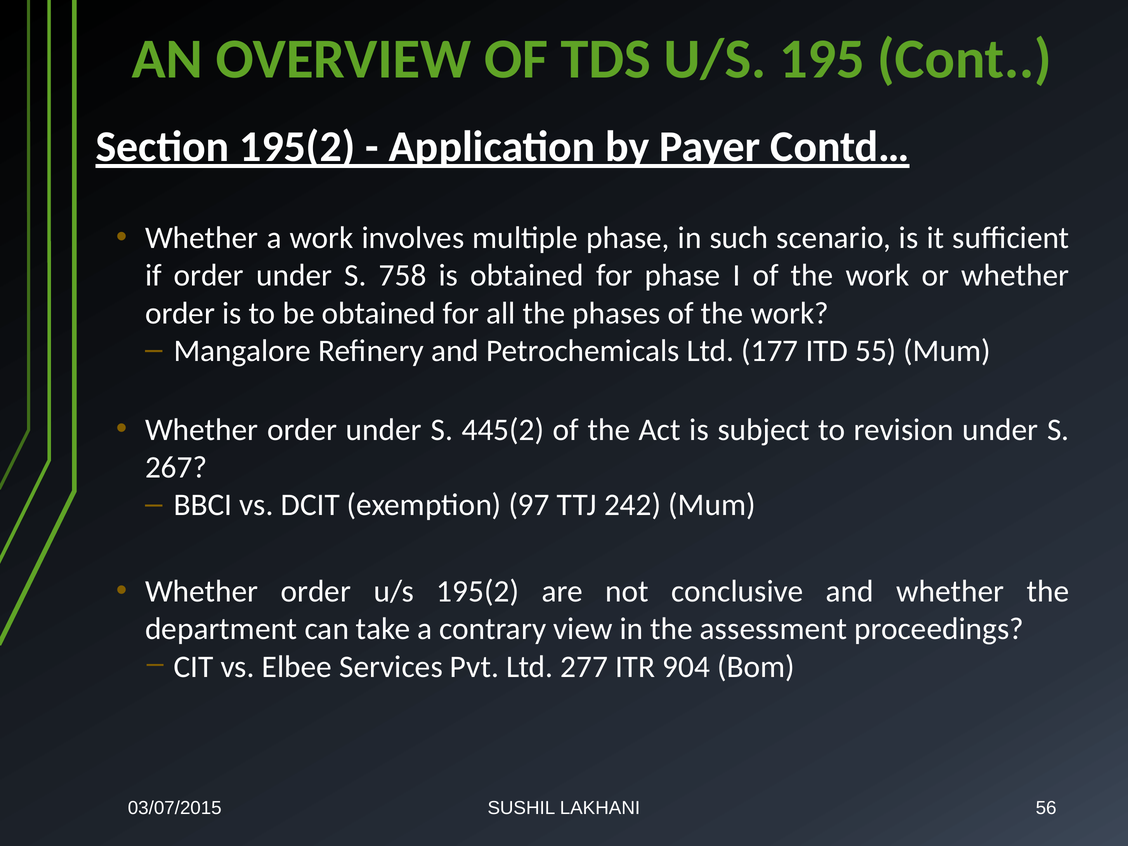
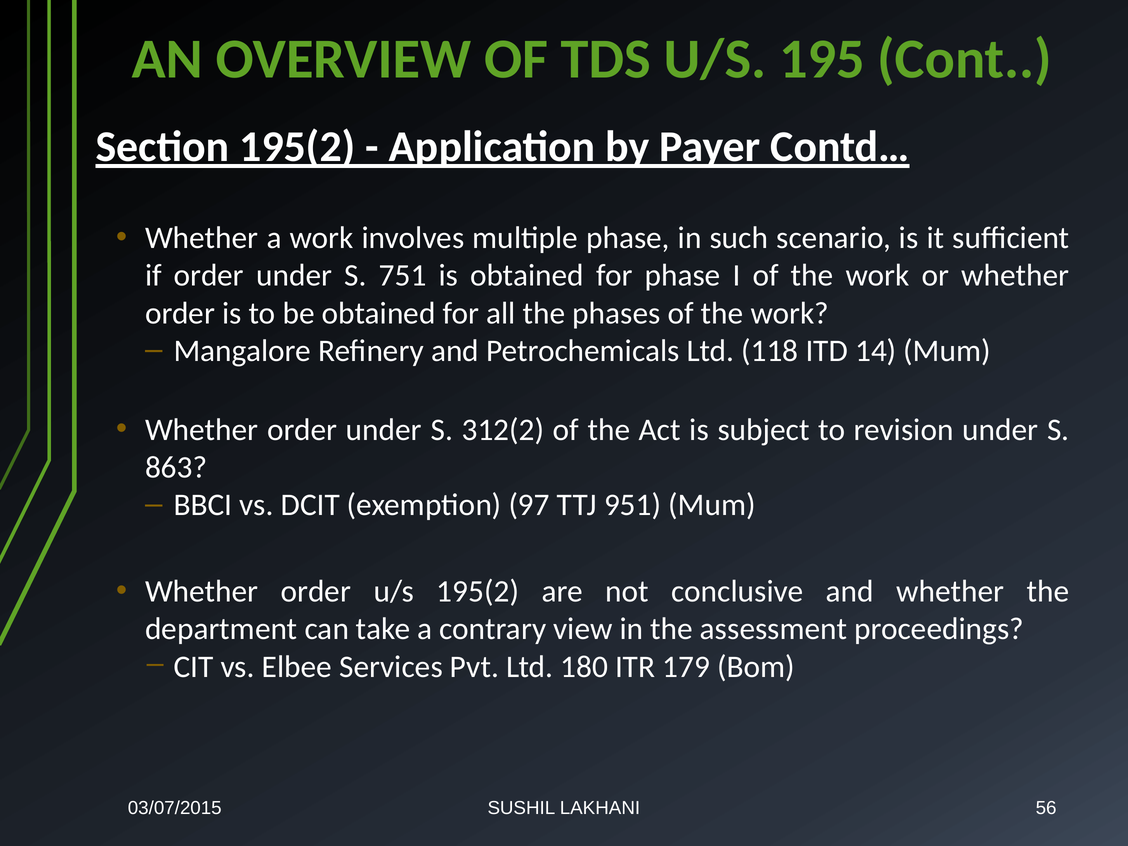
758: 758 -> 751
177: 177 -> 118
55: 55 -> 14
445(2: 445(2 -> 312(2
267: 267 -> 863
242: 242 -> 951
277: 277 -> 180
904: 904 -> 179
